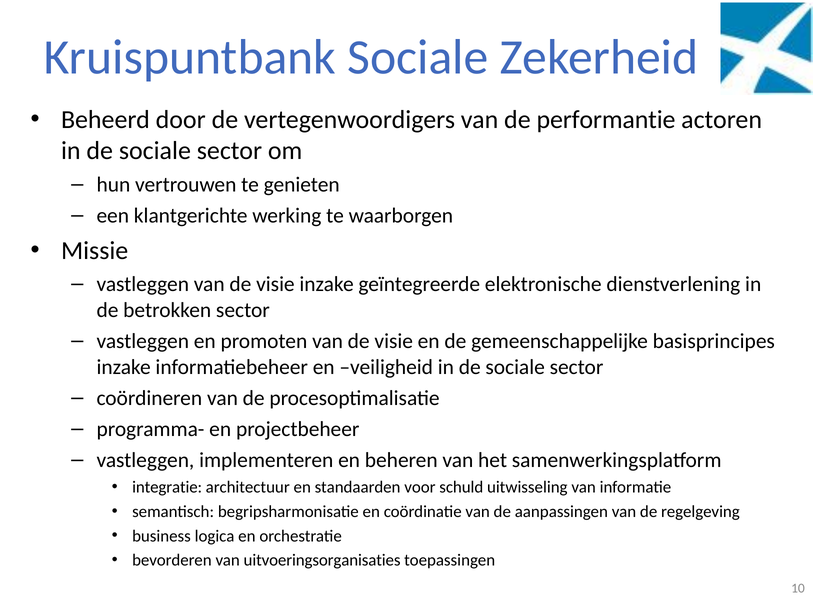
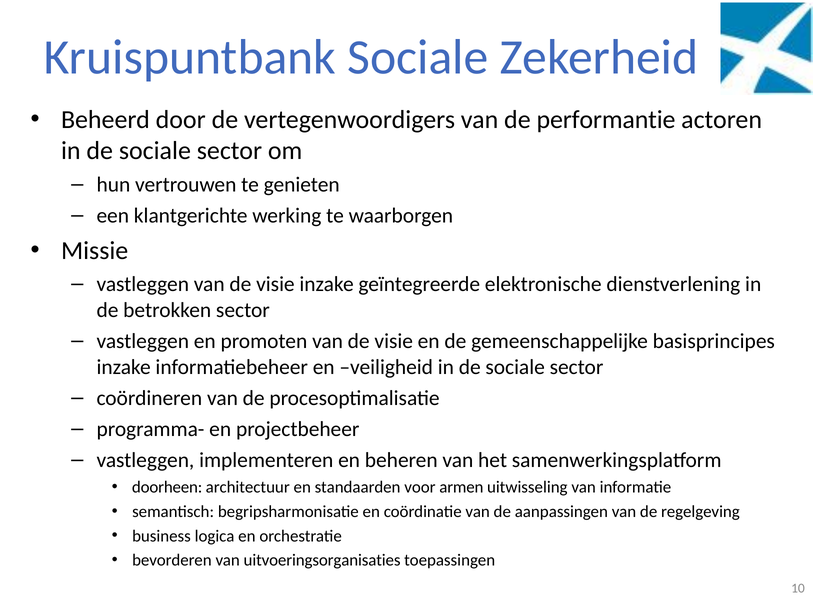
integratie: integratie -> doorheen
schuld: schuld -> armen
